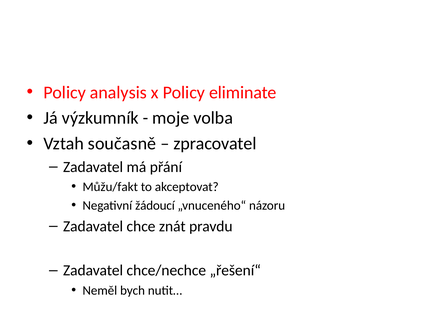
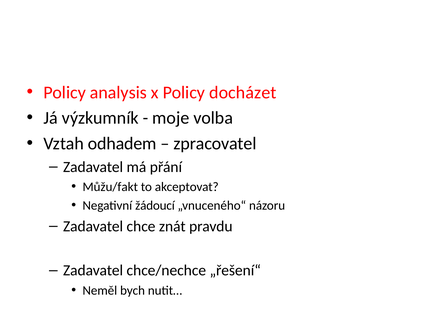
eliminate: eliminate -> docházet
současně: současně -> odhadem
